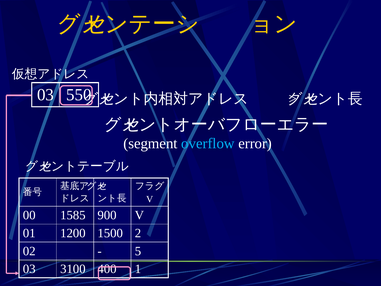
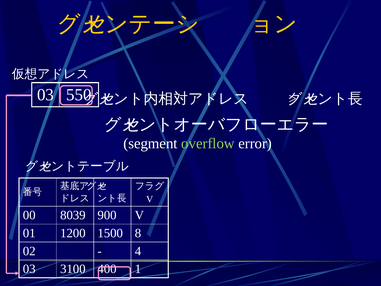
overflow colour: light blue -> light green
1585: 1585 -> 8039
2: 2 -> 8
5: 5 -> 4
